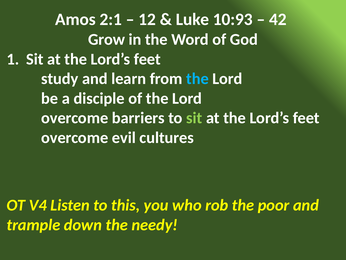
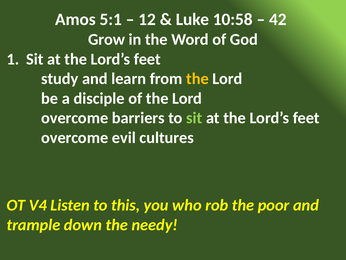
2:1: 2:1 -> 5:1
10:93: 10:93 -> 10:58
the at (198, 79) colour: light blue -> yellow
